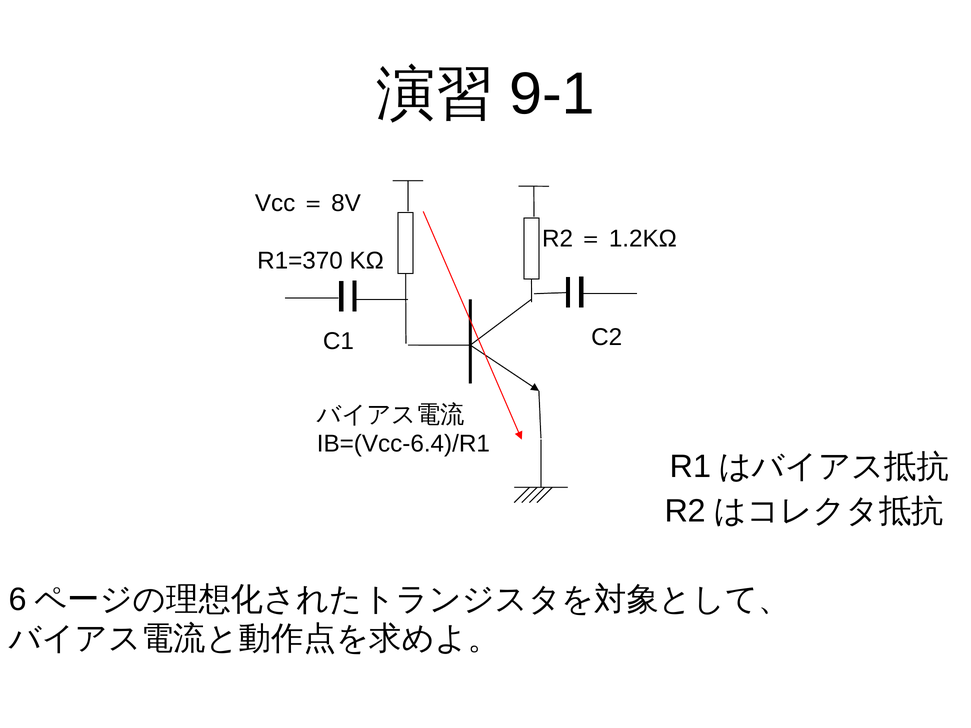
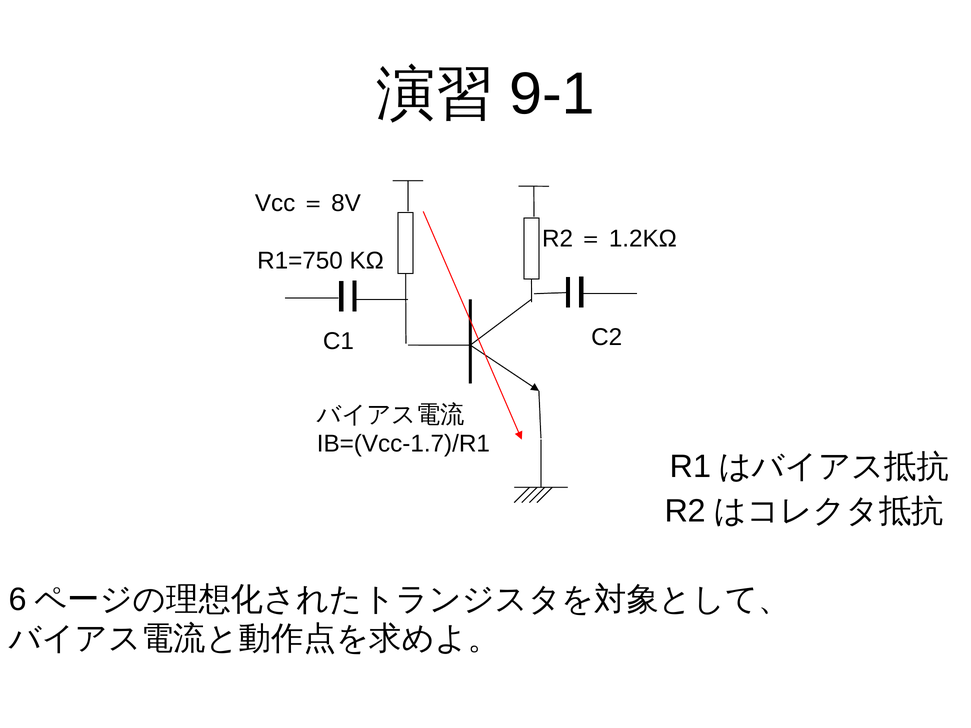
R1=370: R1=370 -> R1=750
IB=(Vcc-6.4)/R1: IB=(Vcc-6.4)/R1 -> IB=(Vcc-1.7)/R1
